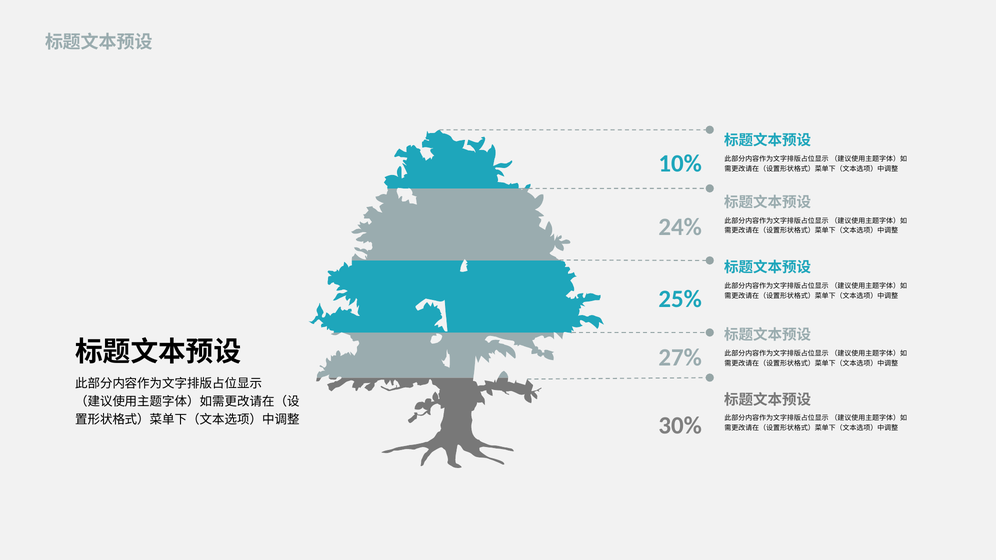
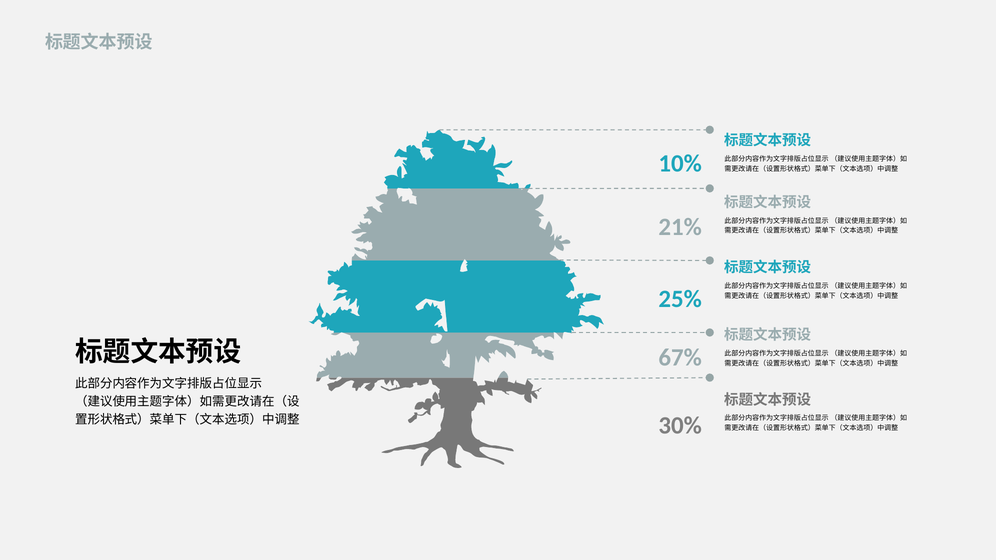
24%: 24% -> 21%
27%: 27% -> 67%
